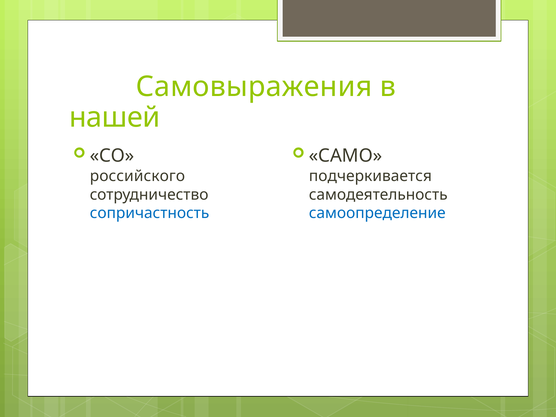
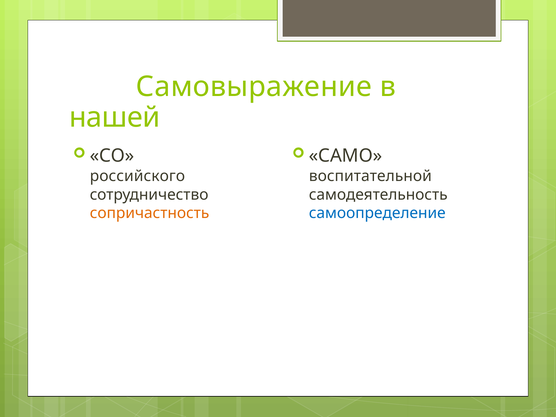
Самовыражения: Самовыражения -> Самовыражение
подчеркивается: подчеркивается -> воспитательной
сопричастность colour: blue -> orange
